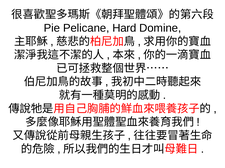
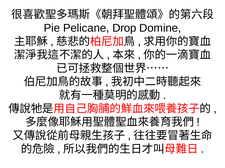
Hard: Hard -> Drop
